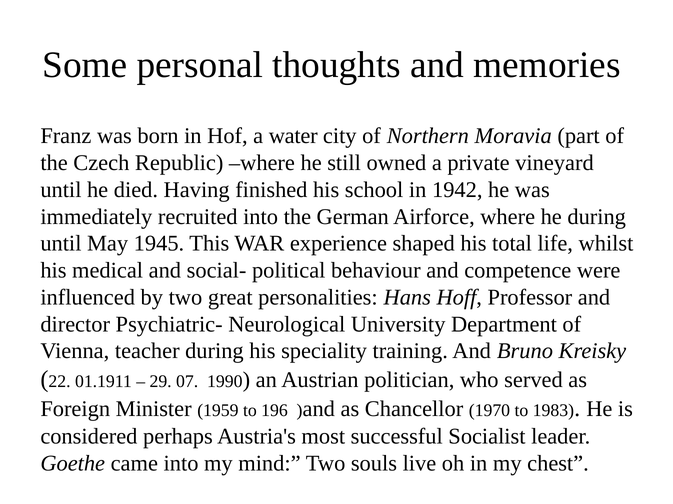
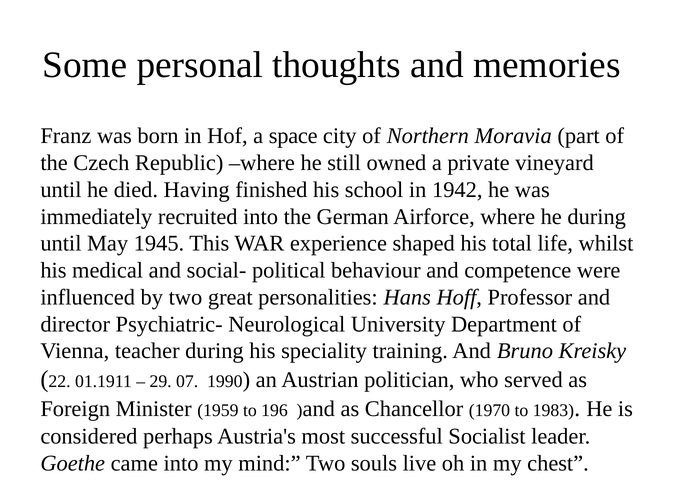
water: water -> space
